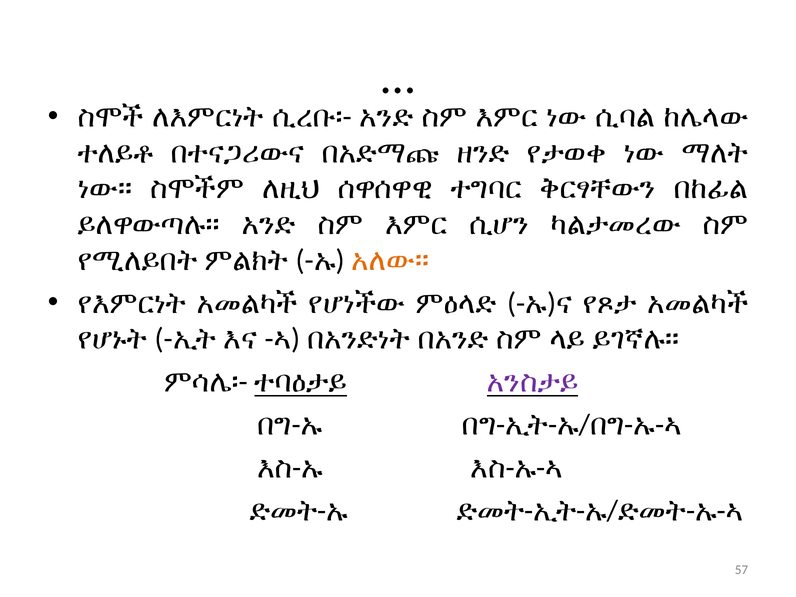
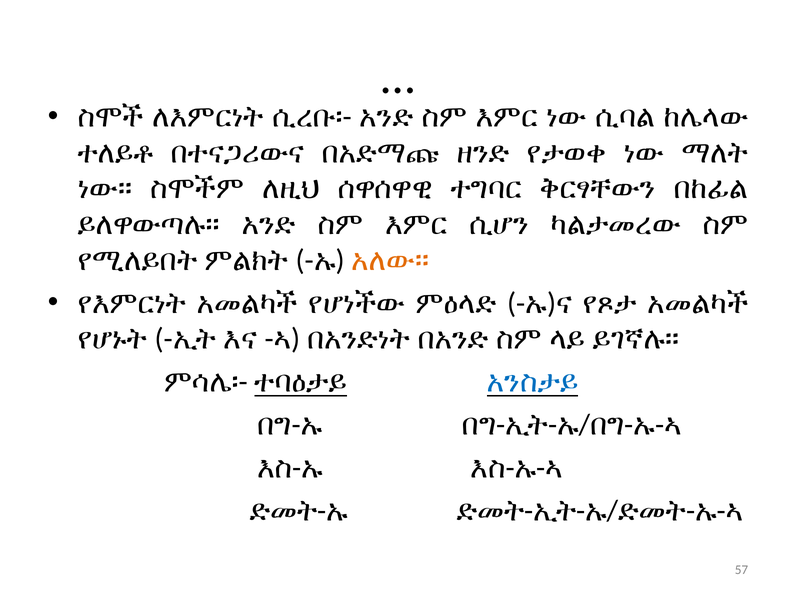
አንስታይ colour: purple -> blue
